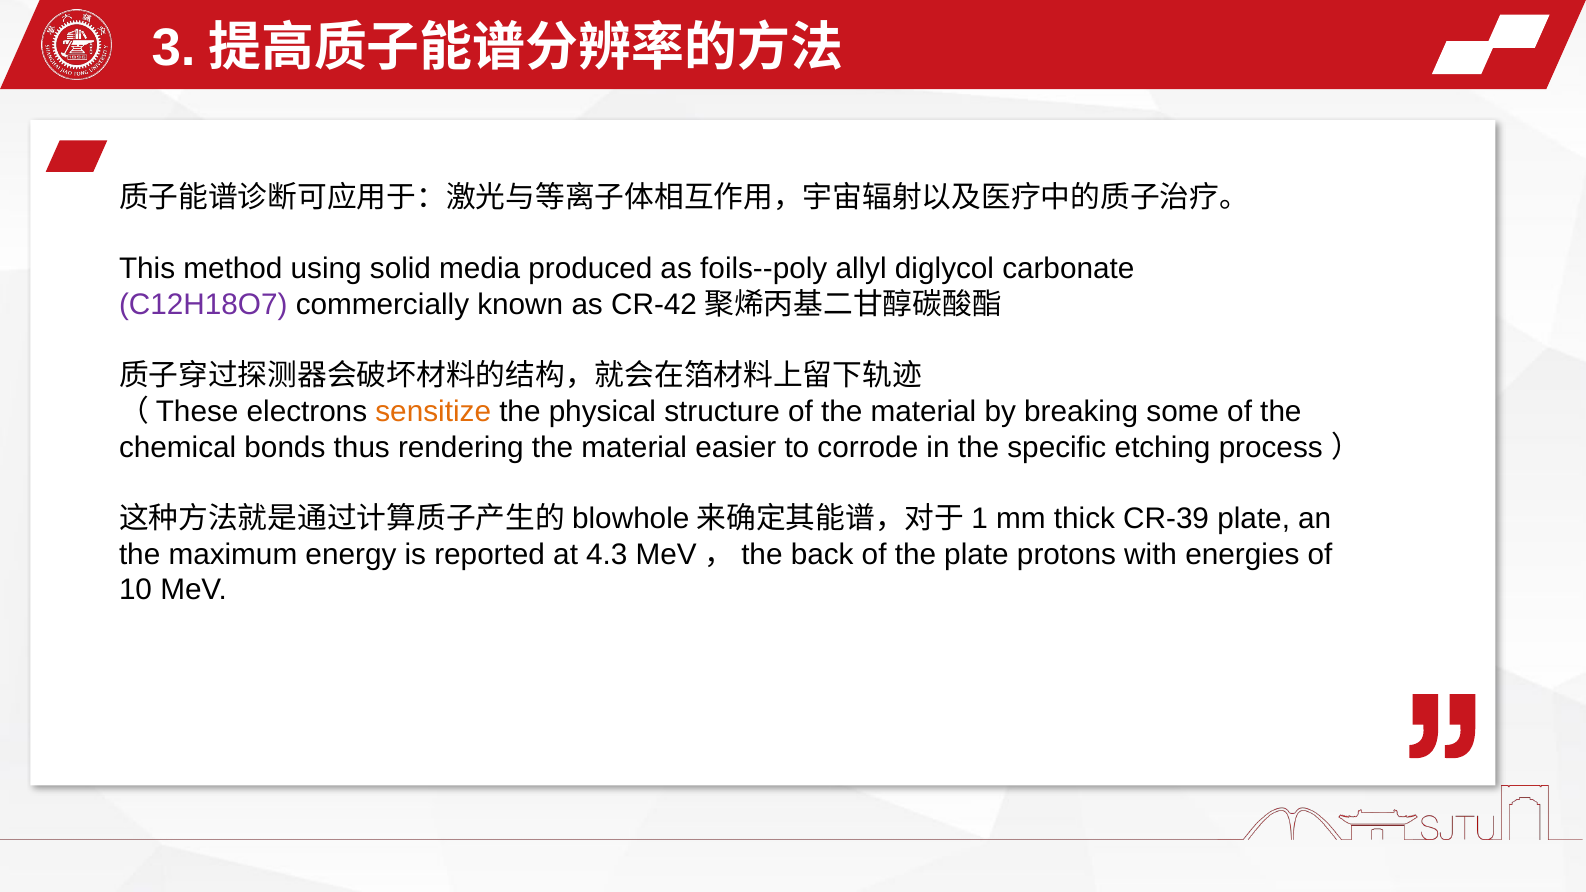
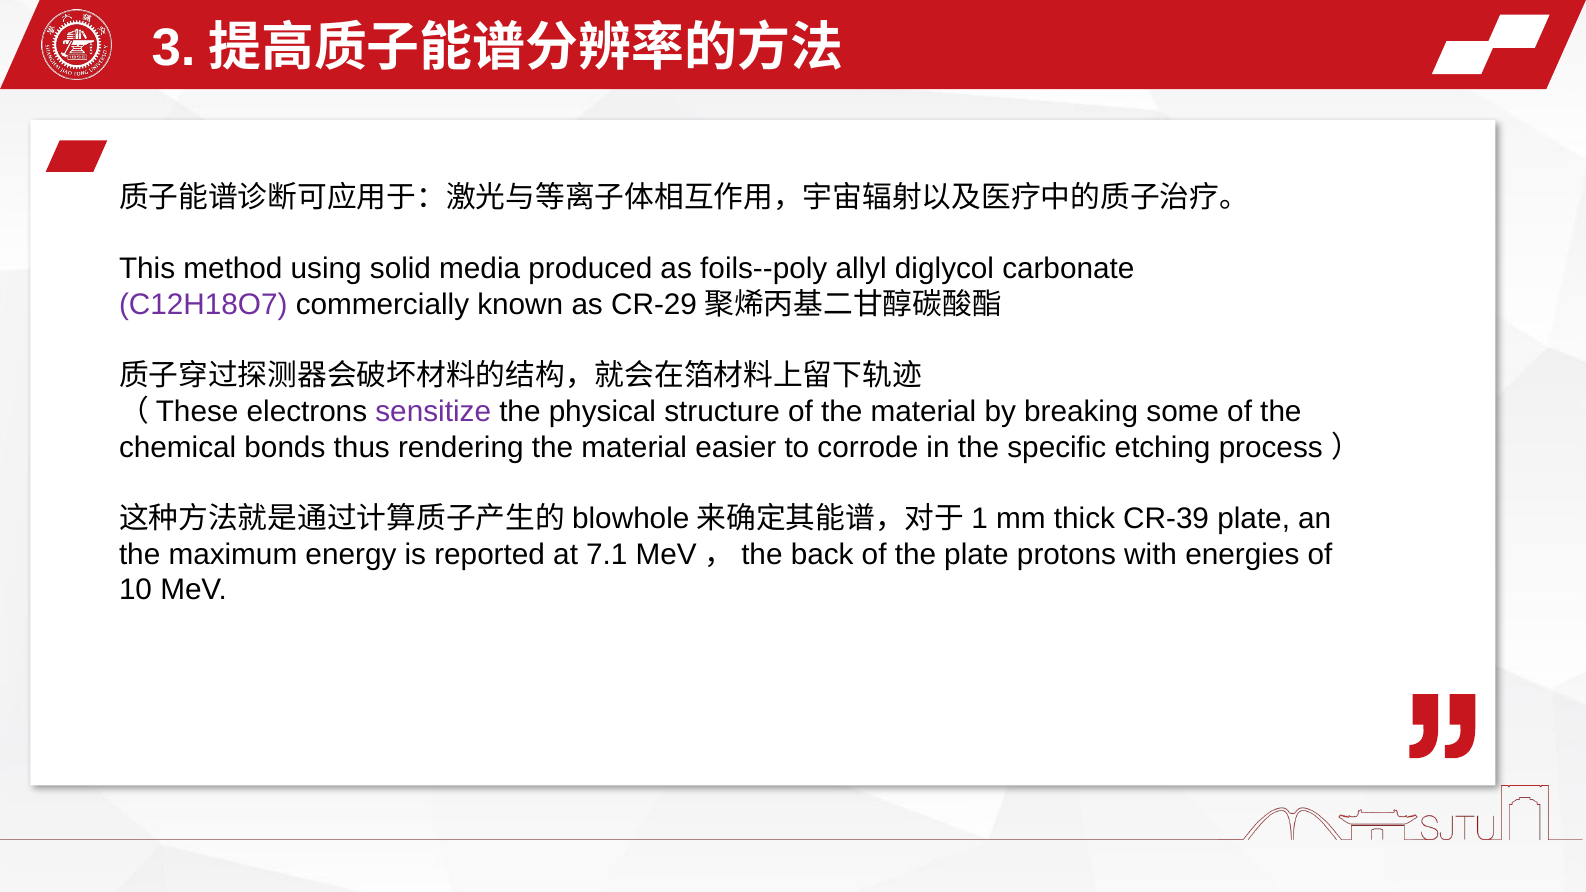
CR-42: CR-42 -> CR-29
sensitize colour: orange -> purple
4.3: 4.3 -> 7.1
